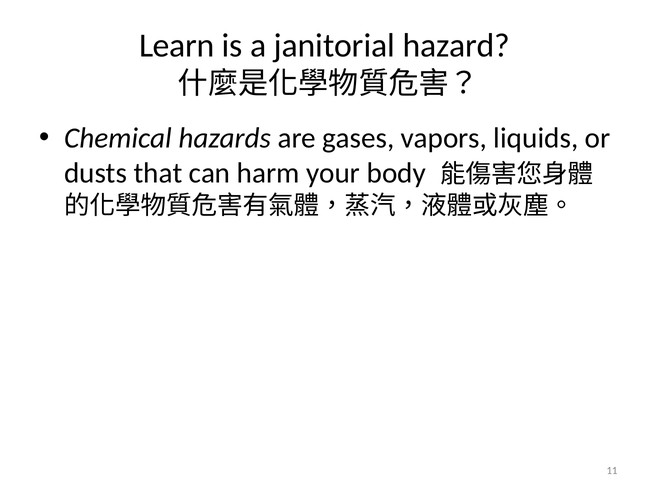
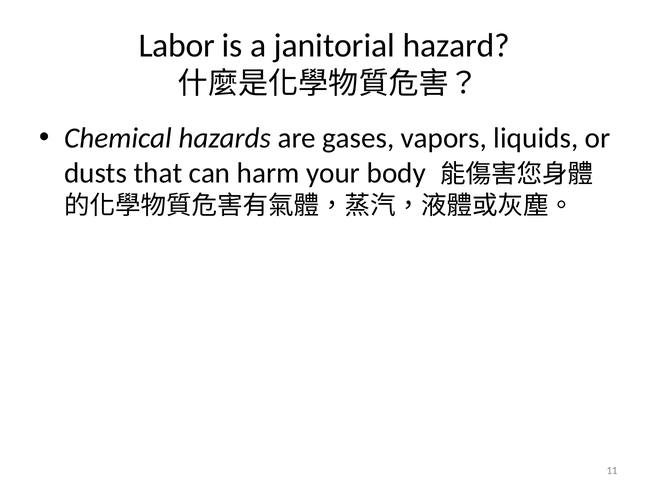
Learn: Learn -> Labor
